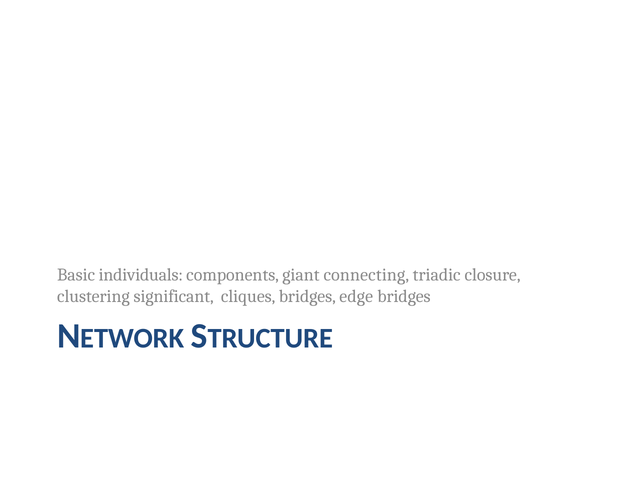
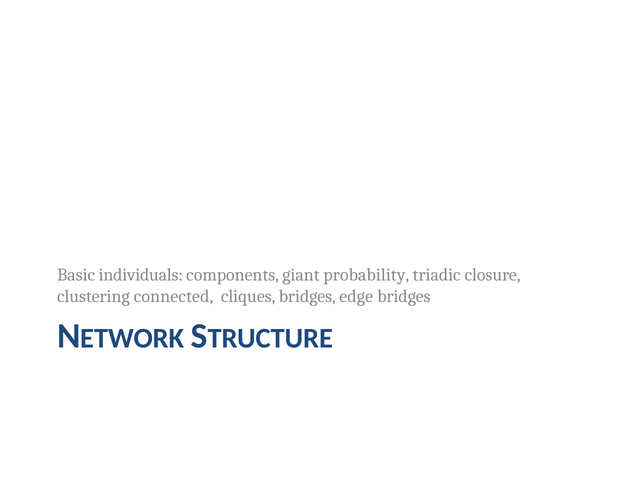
connecting: connecting -> probability
significant: significant -> connected
